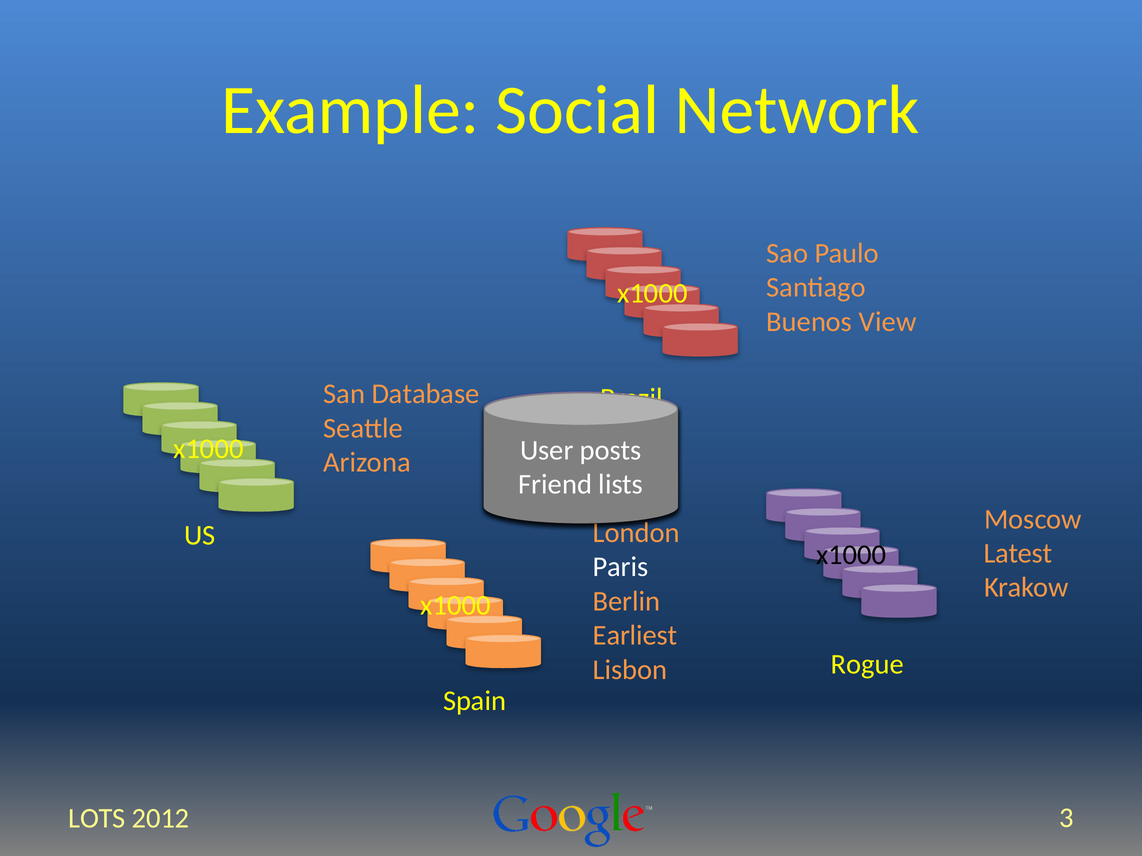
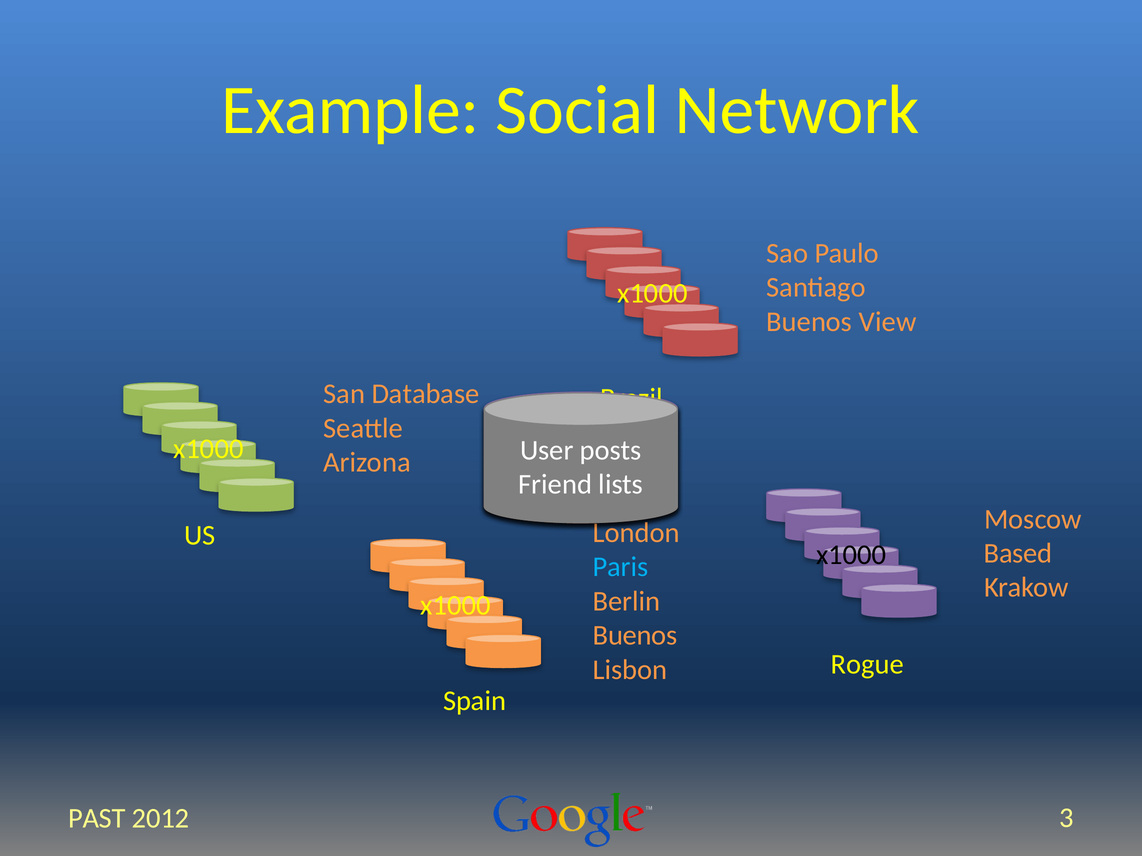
Latest: Latest -> Based
Paris colour: white -> light blue
Earliest at (635, 636): Earliest -> Buenos
LOTS: LOTS -> PAST
